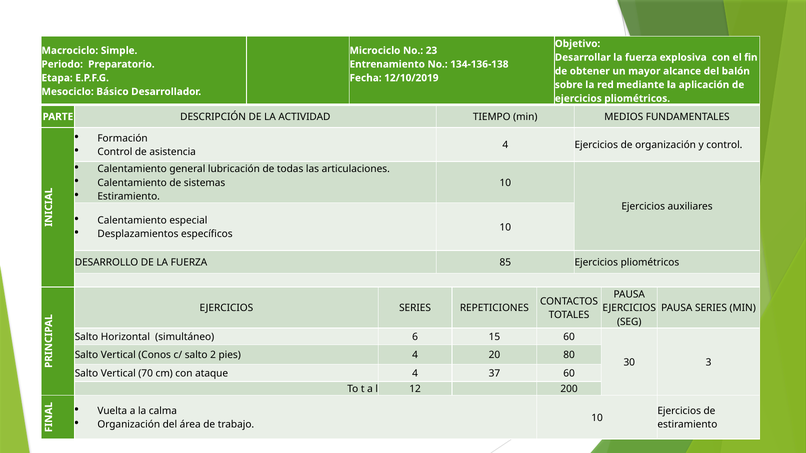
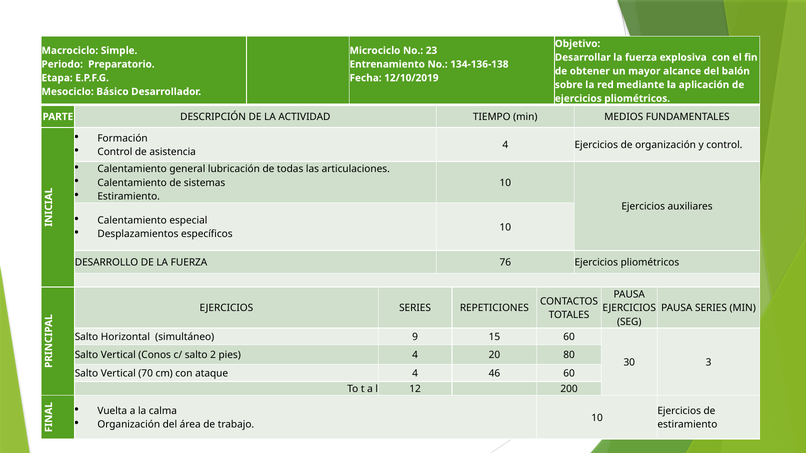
85: 85 -> 76
6: 6 -> 9
37: 37 -> 46
